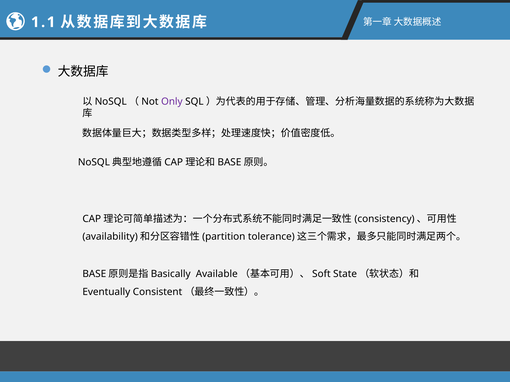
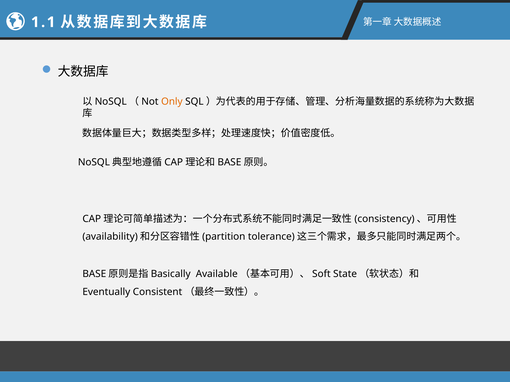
Only colour: purple -> orange
